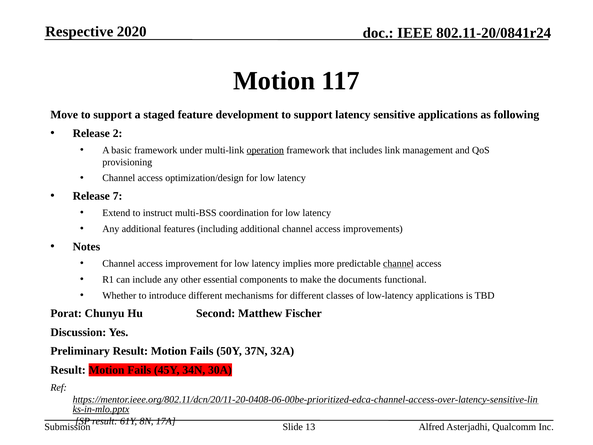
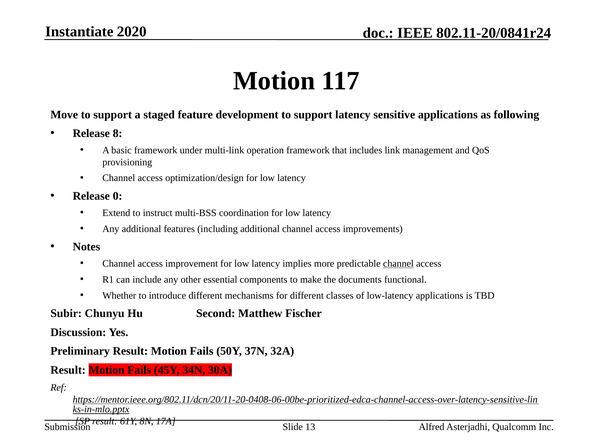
Respective: Respective -> Instantiate
2: 2 -> 8
operation underline: present -> none
7: 7 -> 0
Porat: Porat -> Subir
